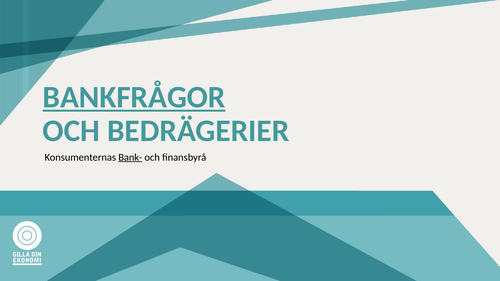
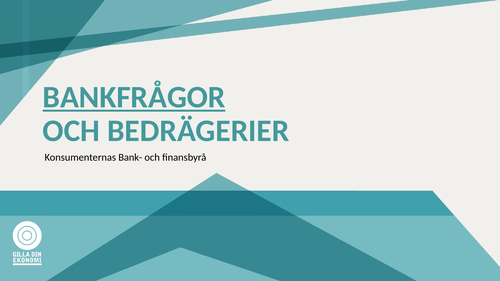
Bank- underline: present -> none
